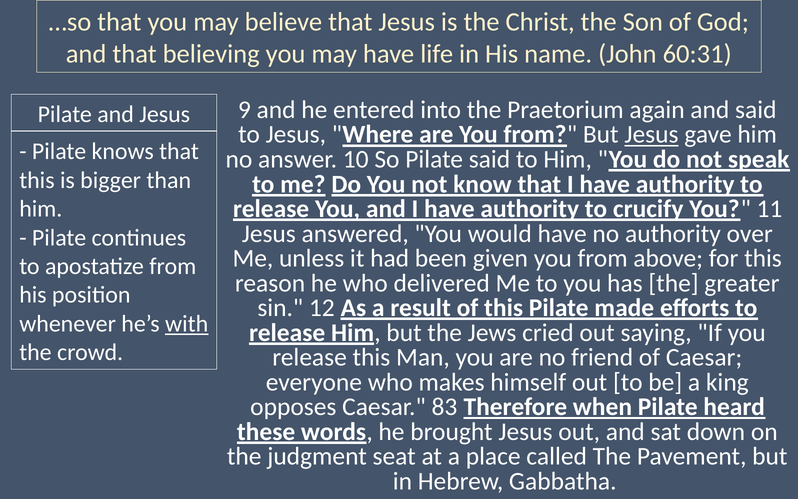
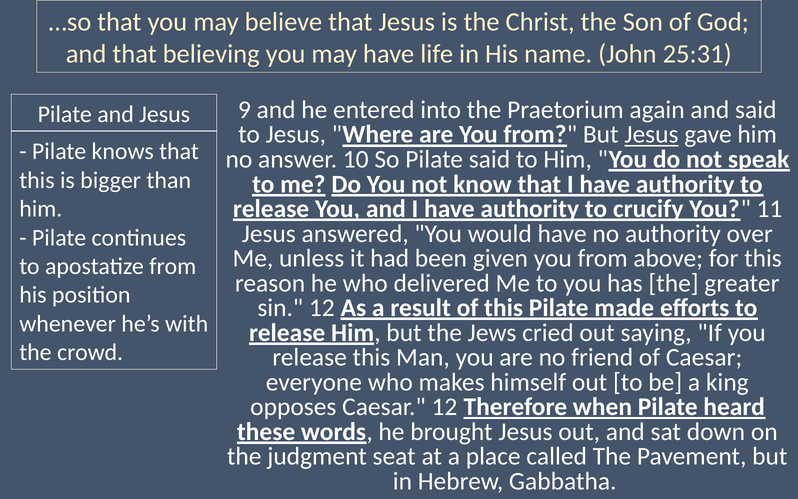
60:31: 60:31 -> 25:31
with underline: present -> none
Caesar 83: 83 -> 12
